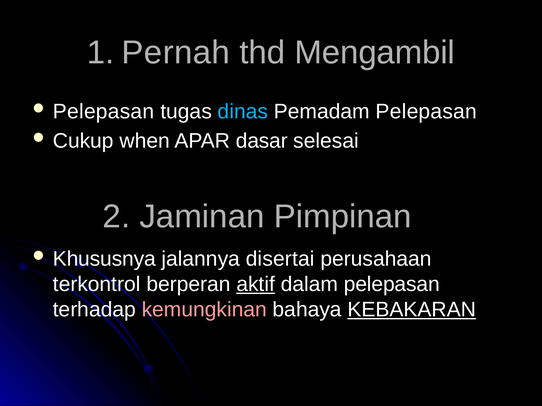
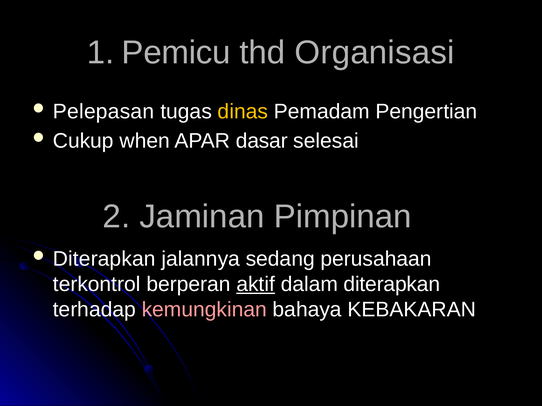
Pernah: Pernah -> Pemicu
Mengambil: Mengambil -> Organisasi
dinas colour: light blue -> yellow
Pemadam Pelepasan: Pelepasan -> Pengertian
Khususnya at (104, 259): Khususnya -> Diterapkan
disertai: disertai -> sedang
dalam pelepasan: pelepasan -> diterapkan
KEBAKARAN underline: present -> none
